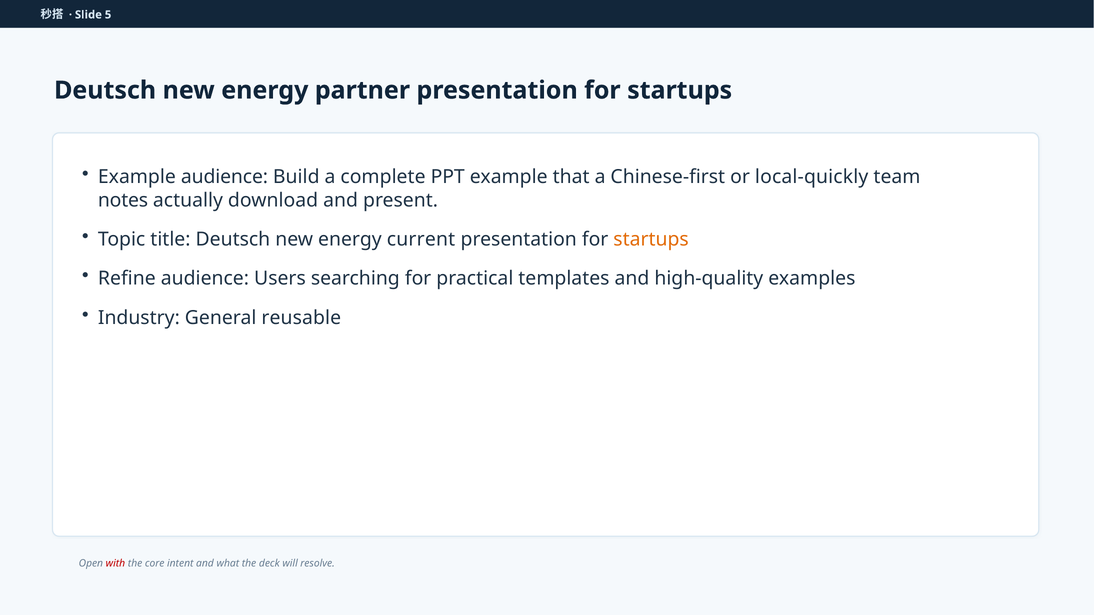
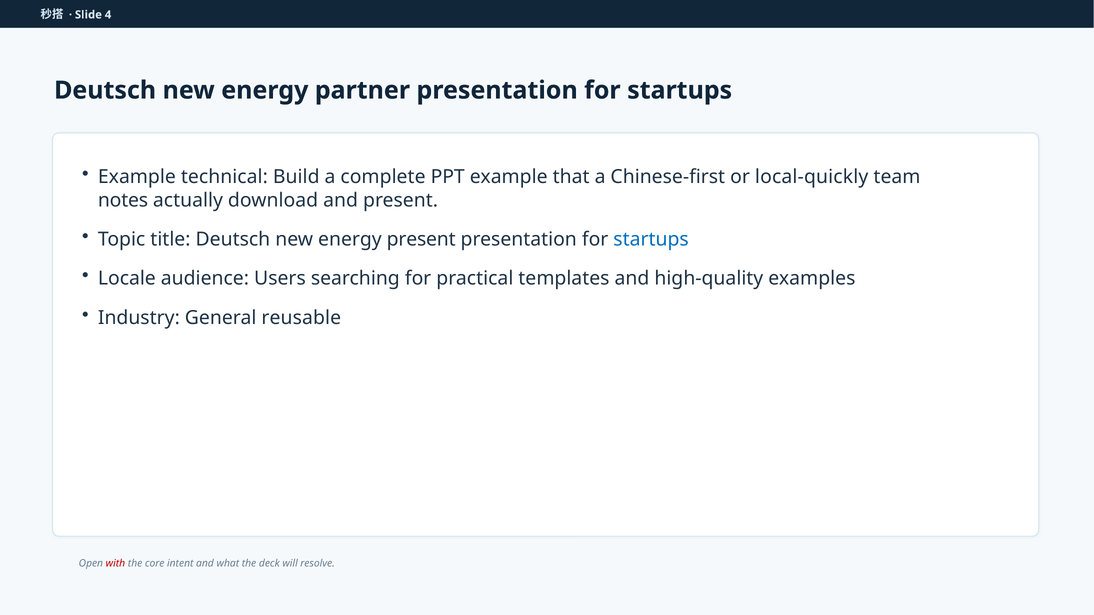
5: 5 -> 4
Example audience: audience -> technical
energy current: current -> present
startups at (651, 240) colour: orange -> blue
Refine: Refine -> Locale
